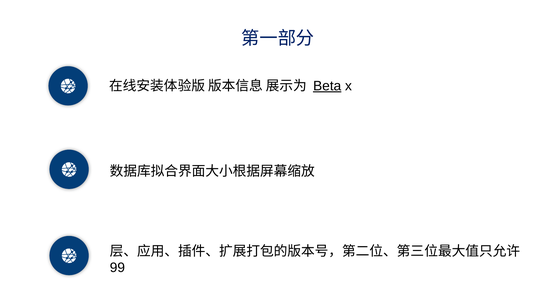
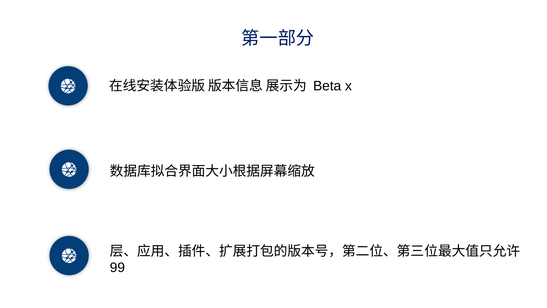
Beta underline: present -> none
